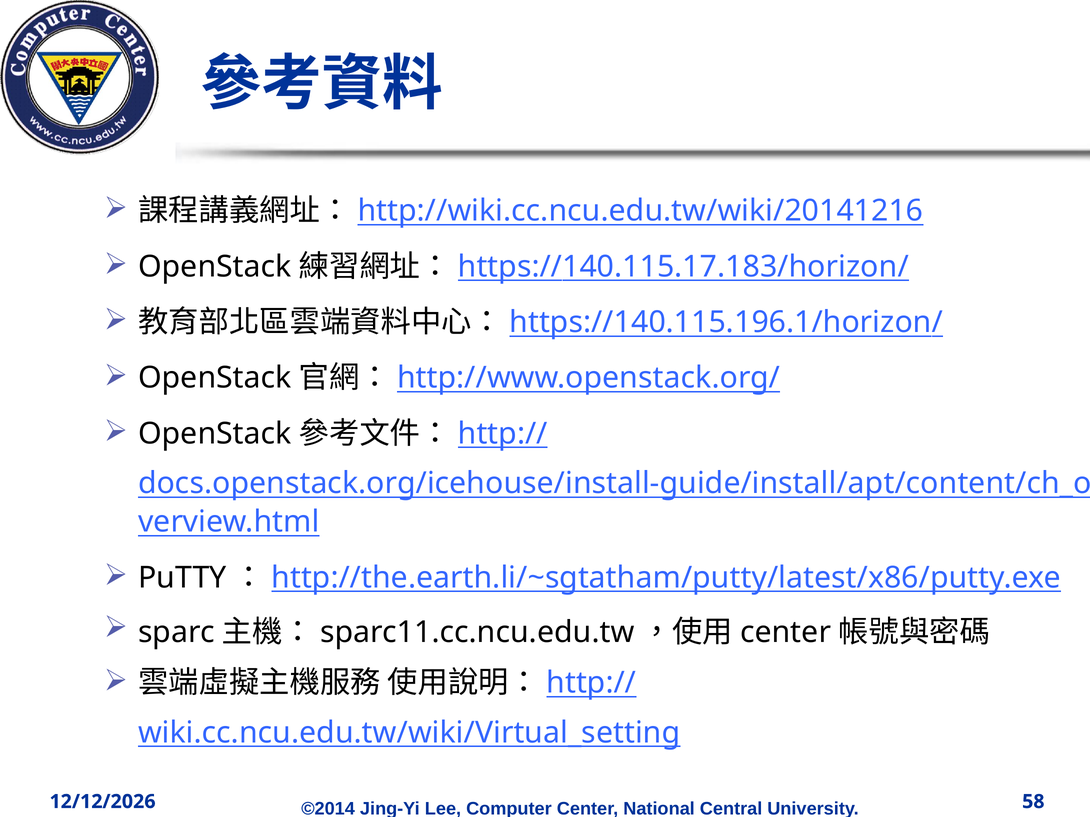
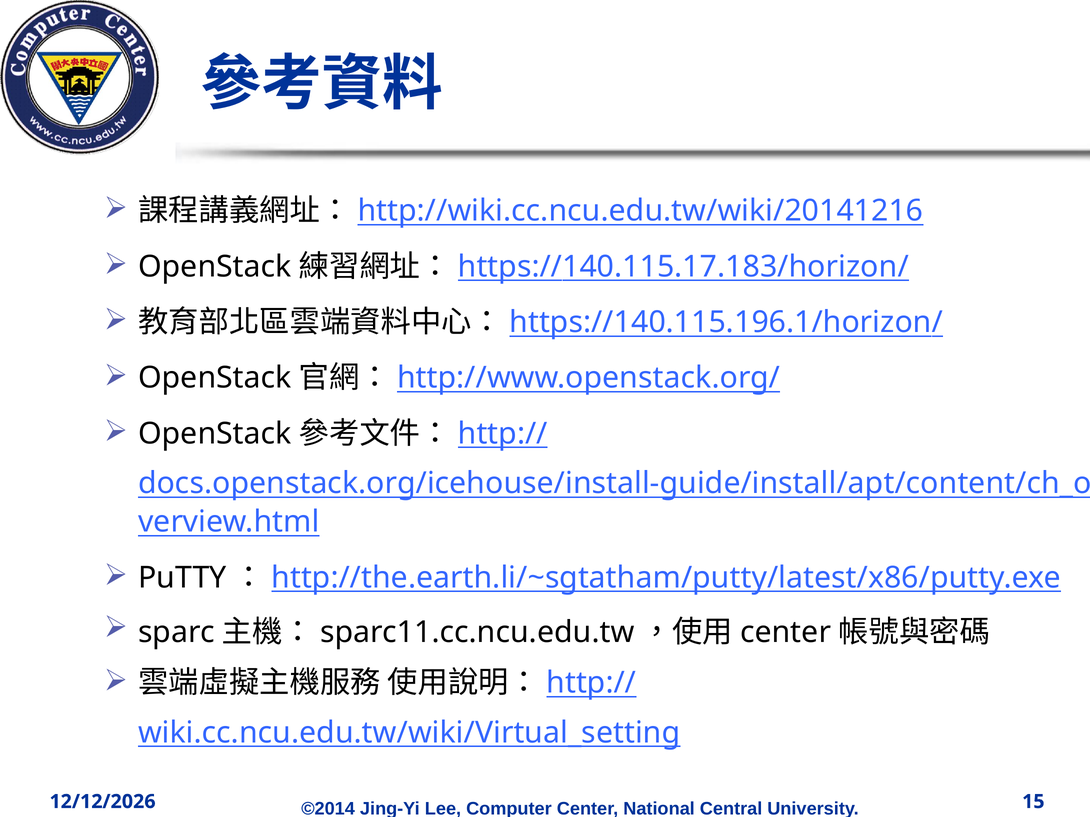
58: 58 -> 15
